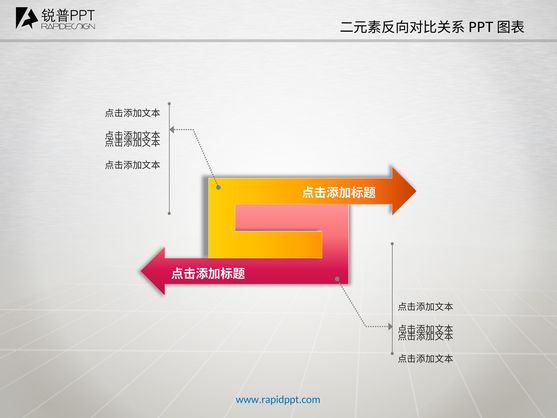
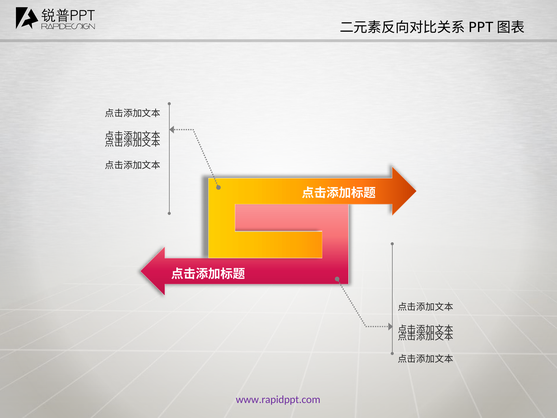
www.rapidppt.com colour: blue -> purple
